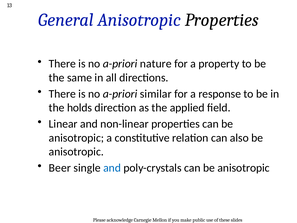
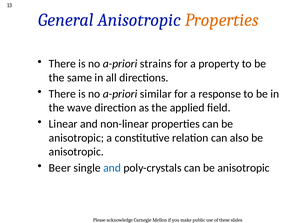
Properties at (222, 20) colour: black -> orange
nature: nature -> strains
holds: holds -> wave
